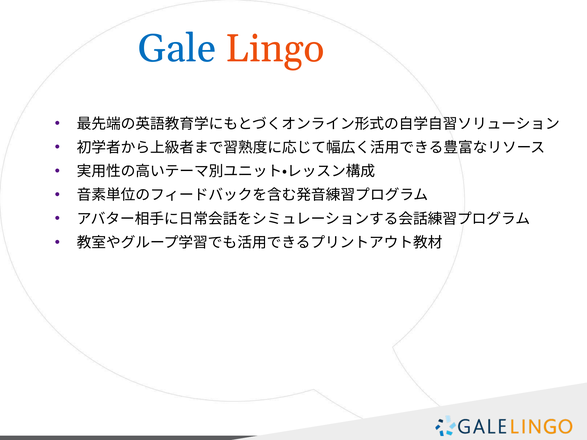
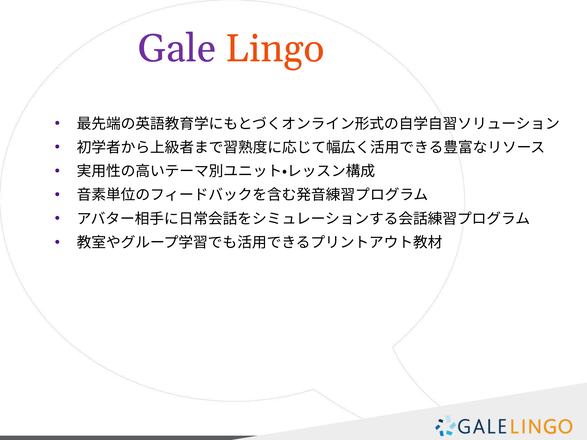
Gale colour: blue -> purple
